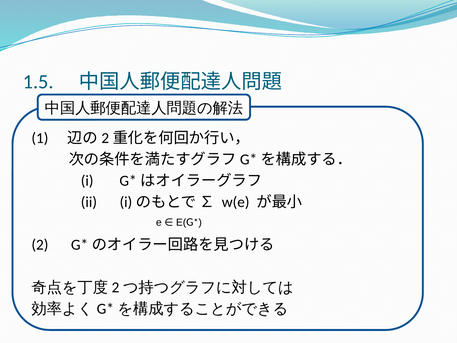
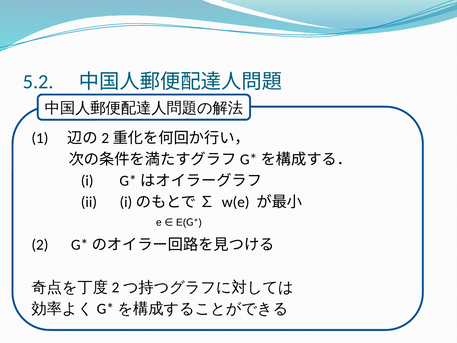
1.5: 1.5 -> 5.2
